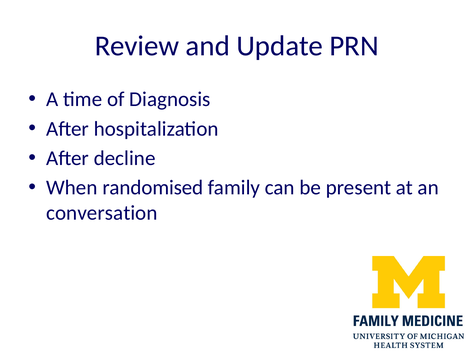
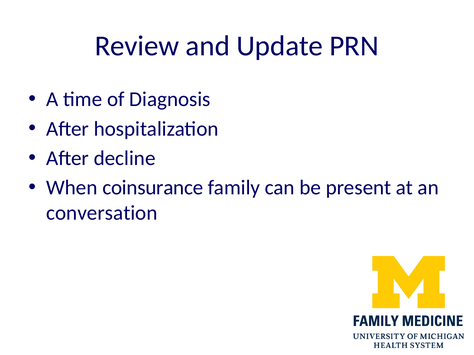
randomised: randomised -> coinsurance
